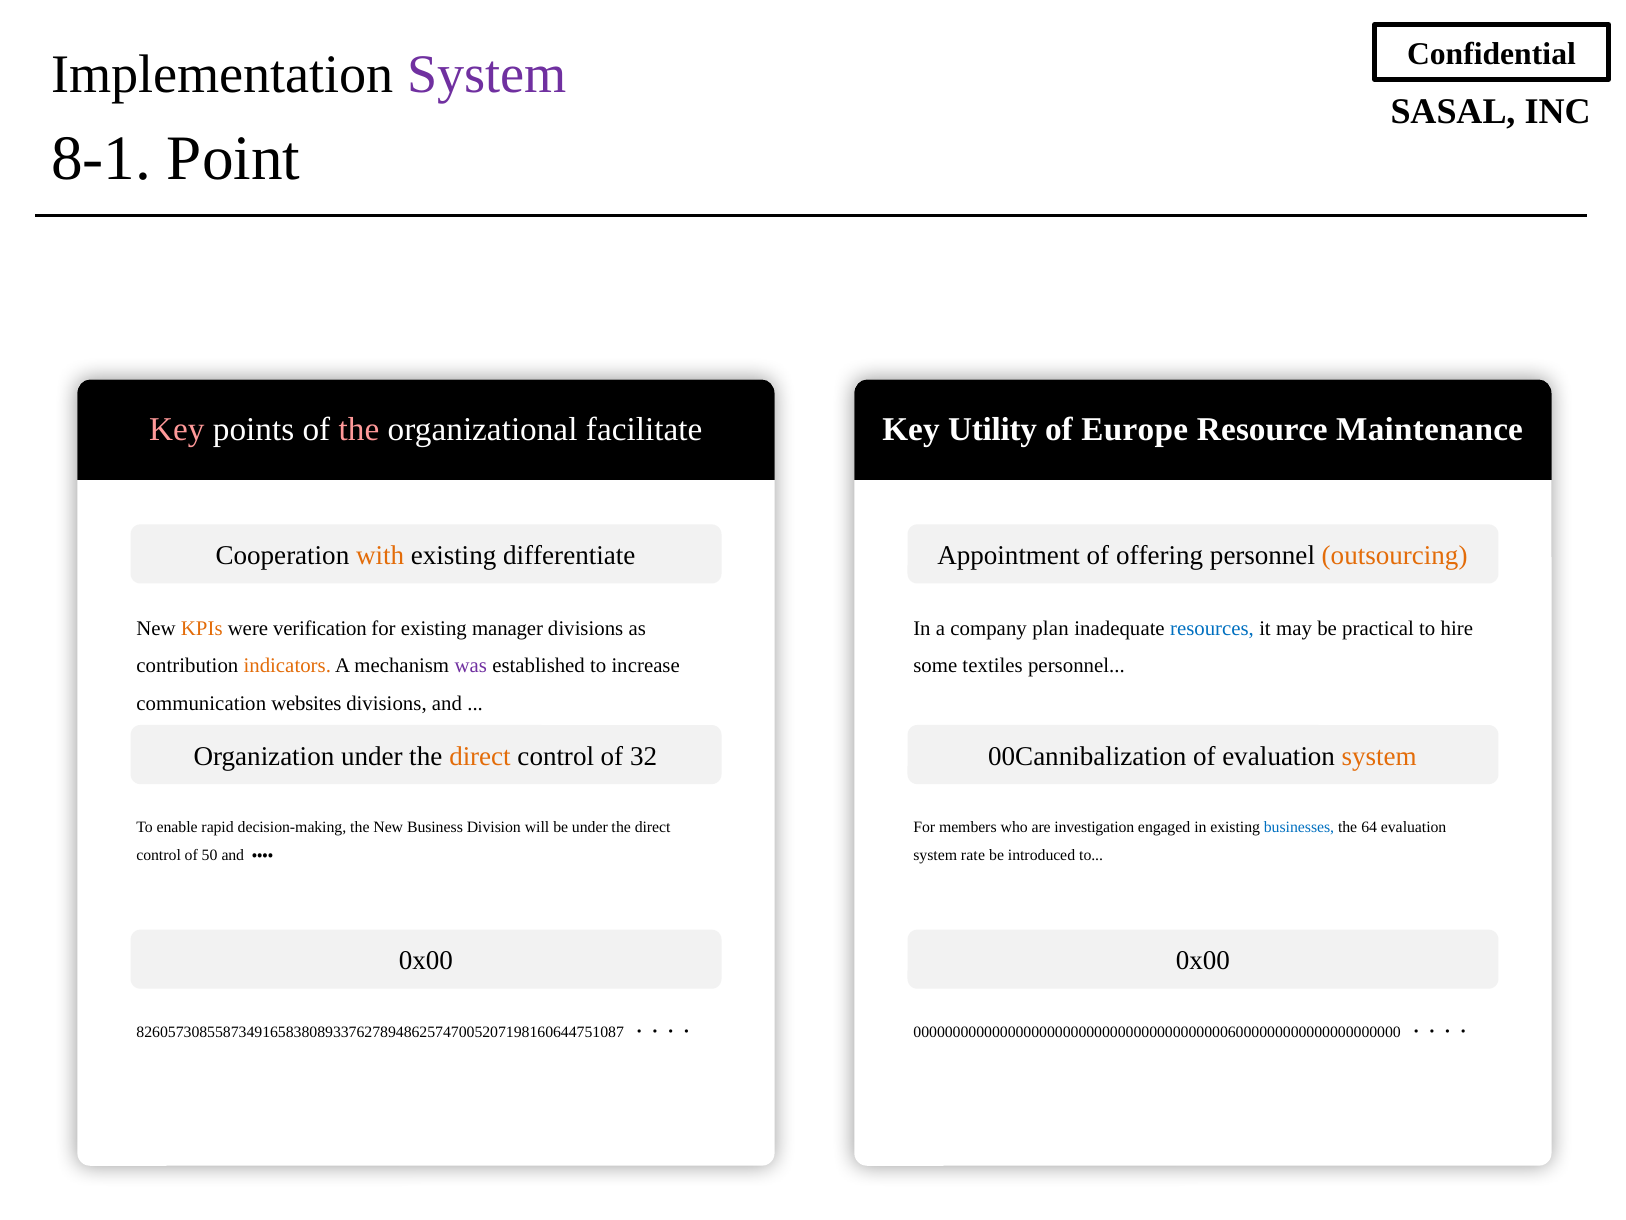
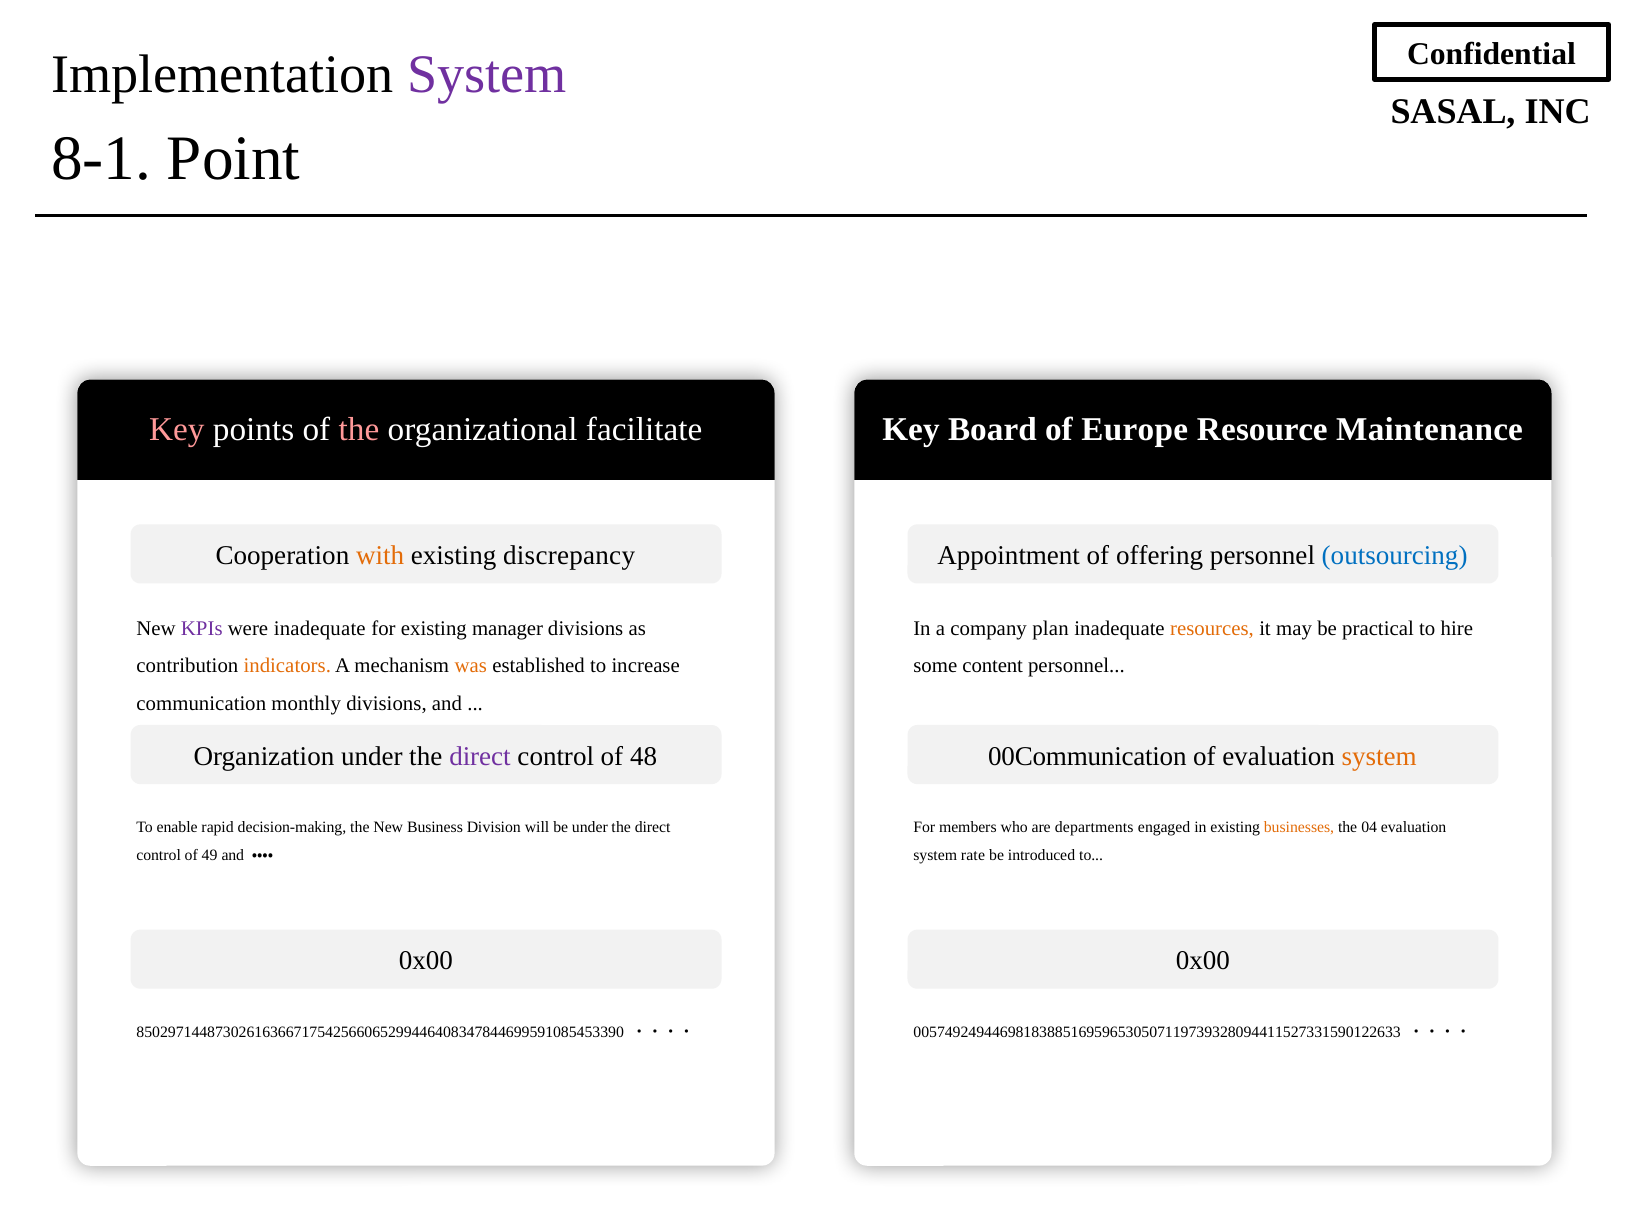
Utility: Utility -> Board
differentiate: differentiate -> discrepancy
outsourcing colour: orange -> blue
KPIs colour: orange -> purple
were verification: verification -> inadequate
resources colour: blue -> orange
was colour: purple -> orange
textiles: textiles -> content
websites: websites -> monthly
direct at (480, 756) colour: orange -> purple
32: 32 -> 48
00Cannibalization: 00Cannibalization -> 00Communication
investigation: investigation -> departments
businesses colour: blue -> orange
64: 64 -> 04
50: 50 -> 49
82605730855873491658380893376278948625747005207198160644751087: 82605730855873491658380893376278948625747005207198160644751087 -> 85029714487302616366717542566065299446408347844699591085453390
00000000000000000000000000000000000000006000000000000000000000: 00000000000000000000000000000000000000006000000000000000000000 -> 00574924944698183885169596530507119739328094411527331590122633
